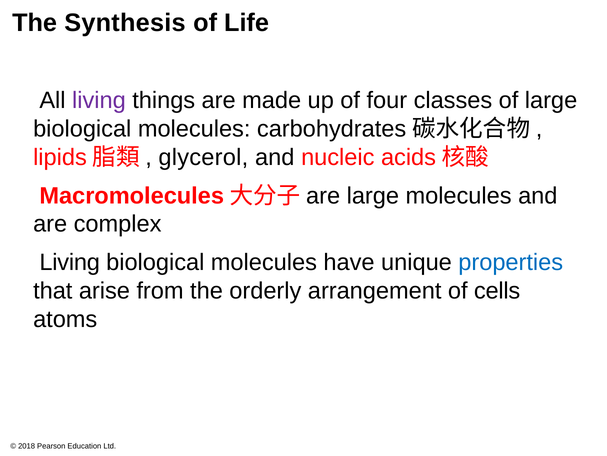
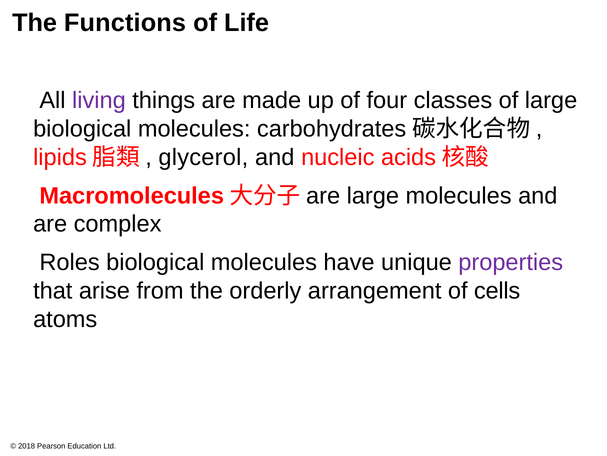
Synthesis: Synthesis -> Functions
Living at (70, 262): Living -> Roles
properties colour: blue -> purple
